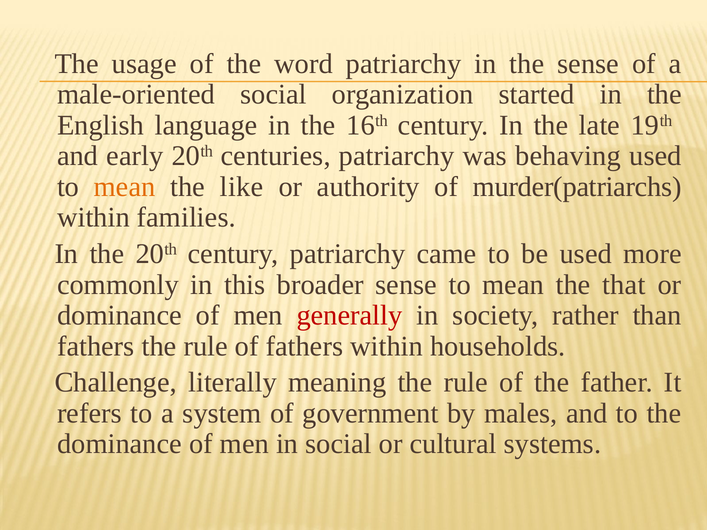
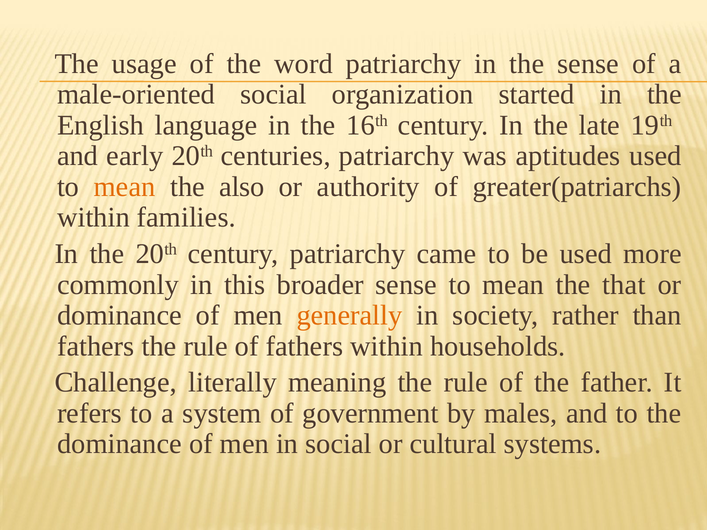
behaving: behaving -> aptitudes
like: like -> also
murder(patriarchs: murder(patriarchs -> greater(patriarchs
generally colour: red -> orange
